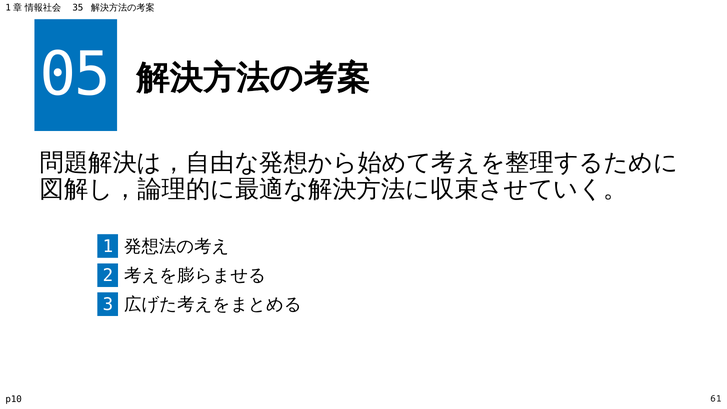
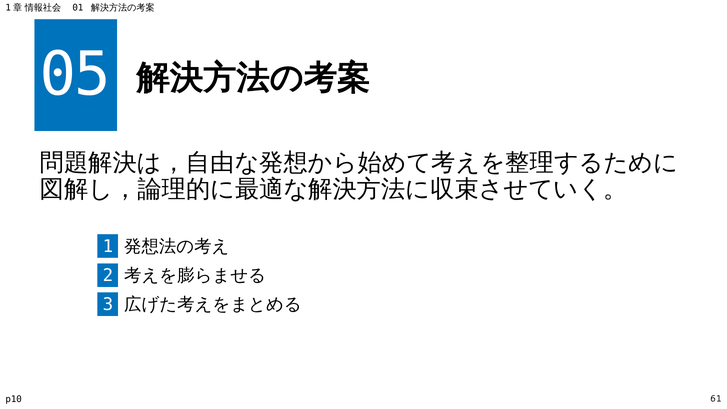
35: 35 -> 01
